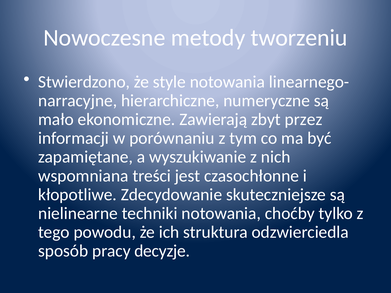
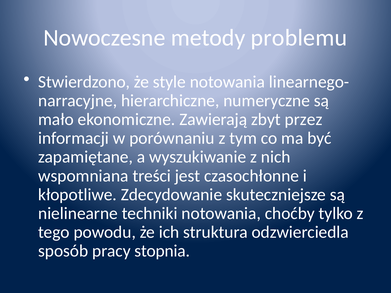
tworzeniu: tworzeniu -> problemu
decyzje: decyzje -> stopnia
